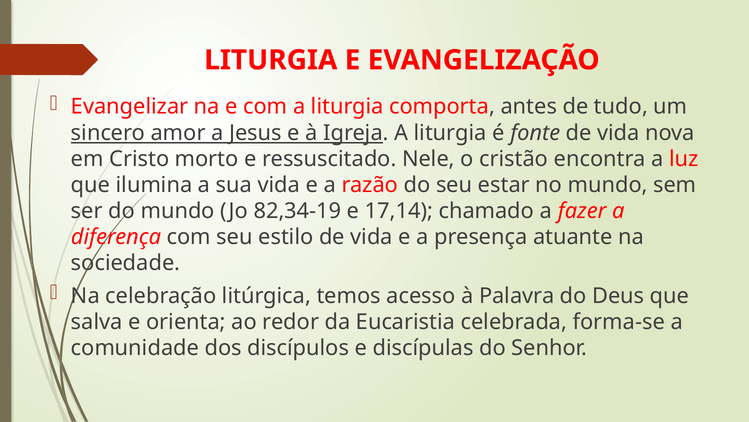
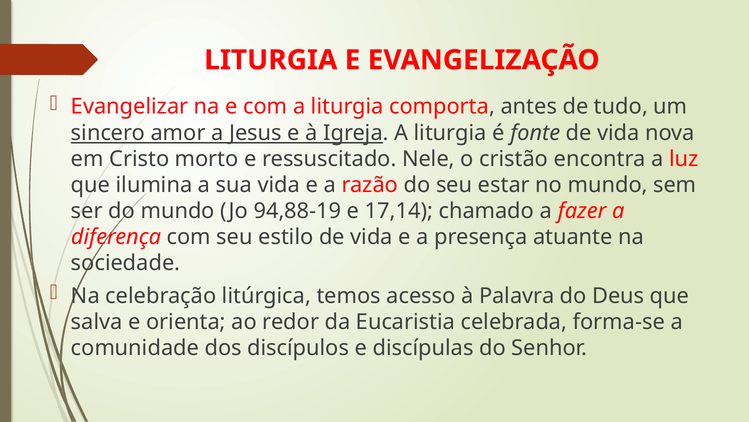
82,34-19: 82,34-19 -> 94,88-19
